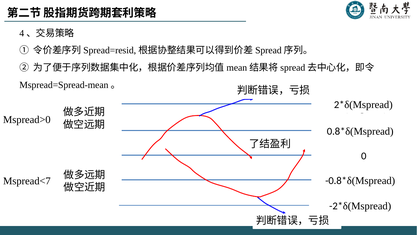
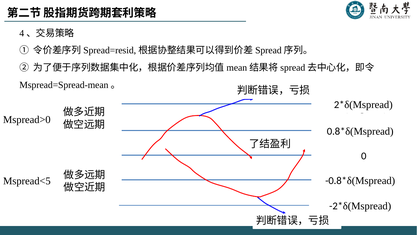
Mspread<7: Mspread<7 -> Mspread<5
